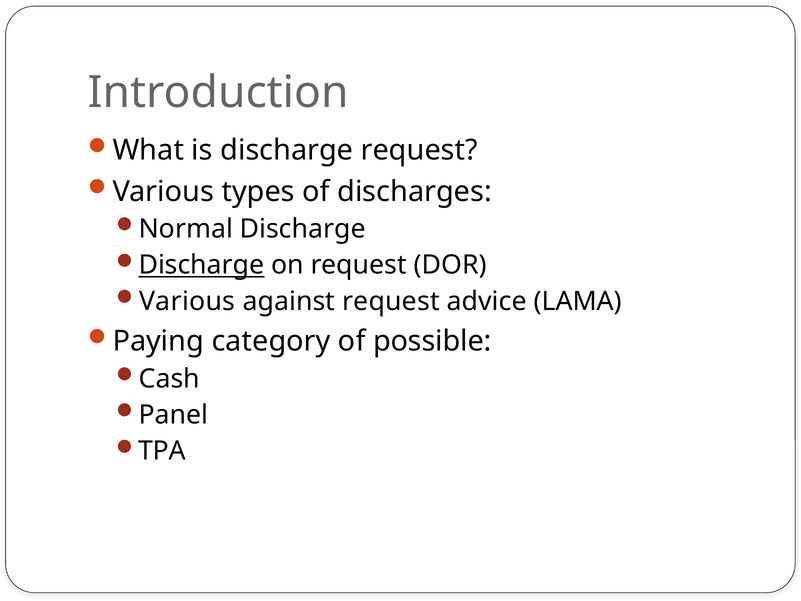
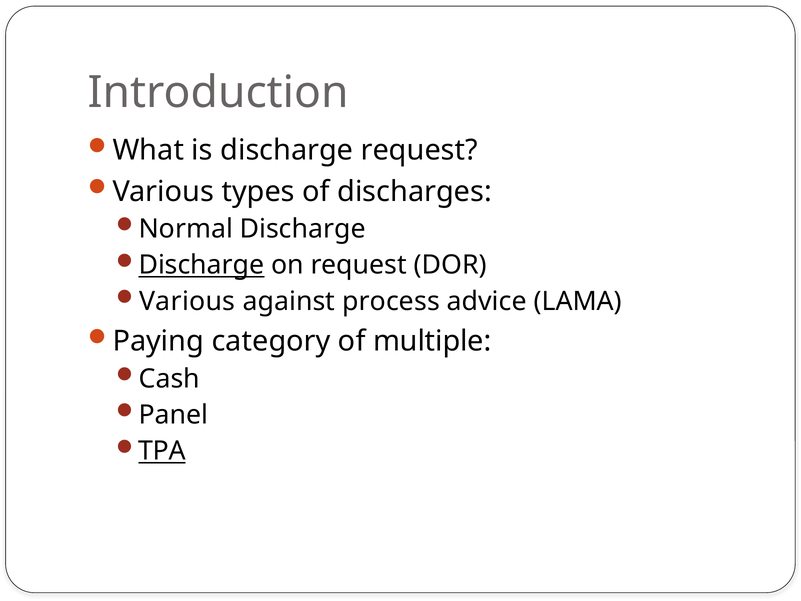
against request: request -> process
possible: possible -> multiple
TPA underline: none -> present
